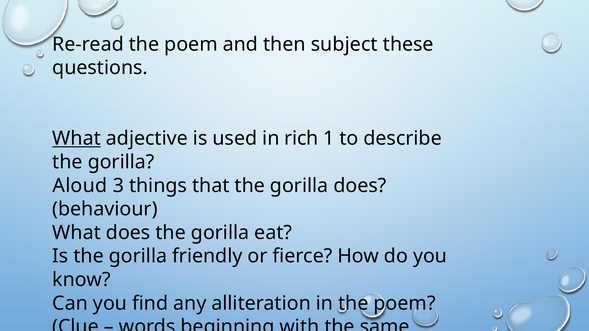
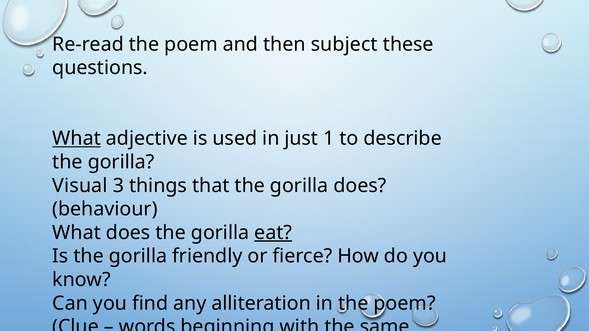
rich: rich -> just
Aloud: Aloud -> Visual
eat underline: none -> present
